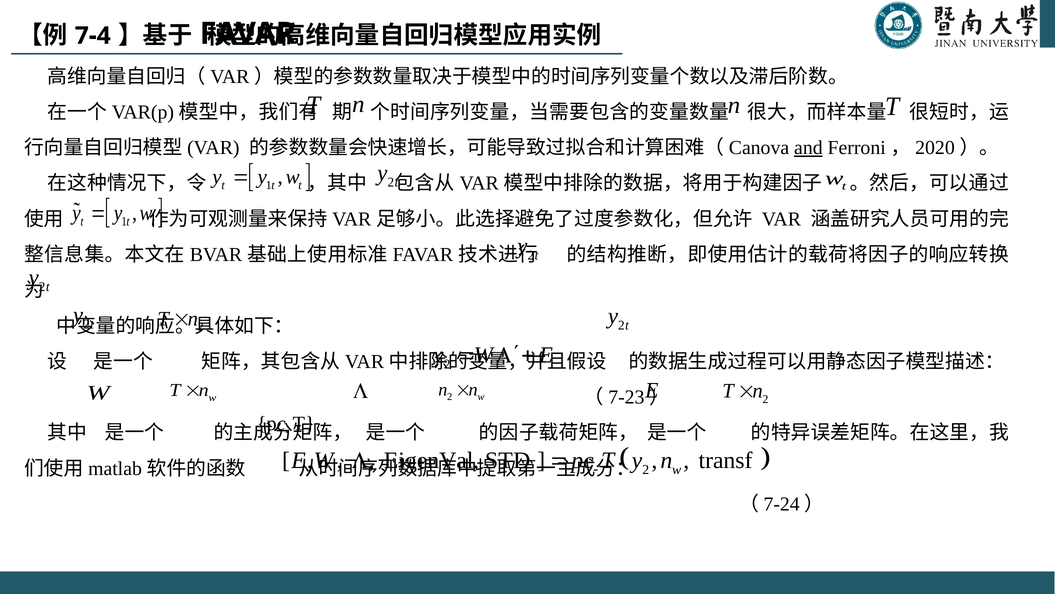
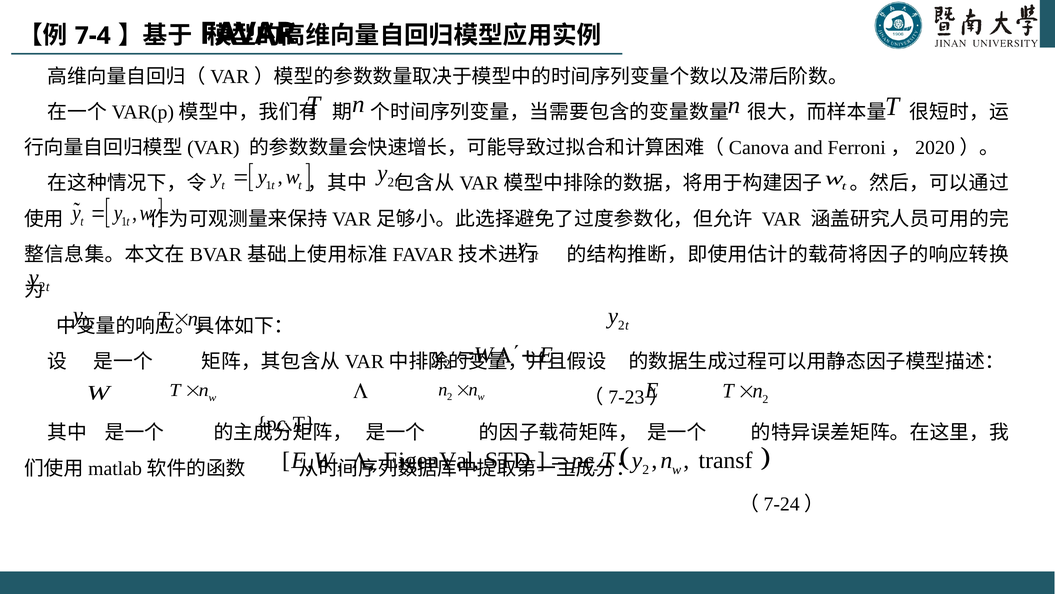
and underline: present -> none
